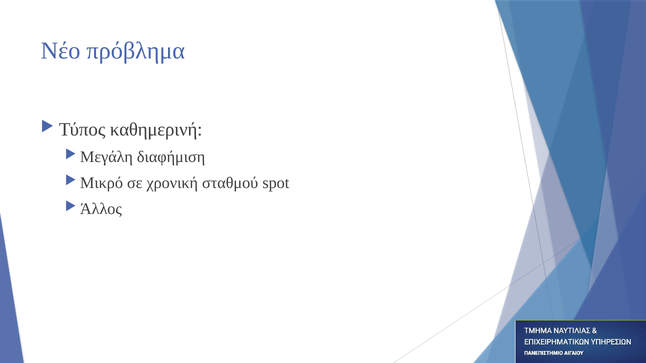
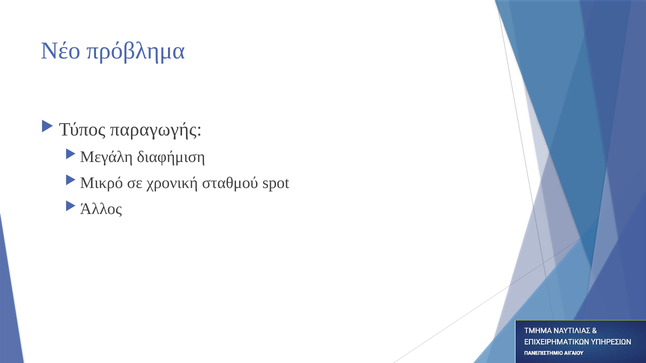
καθημερινή: καθημερινή -> παραγωγής
